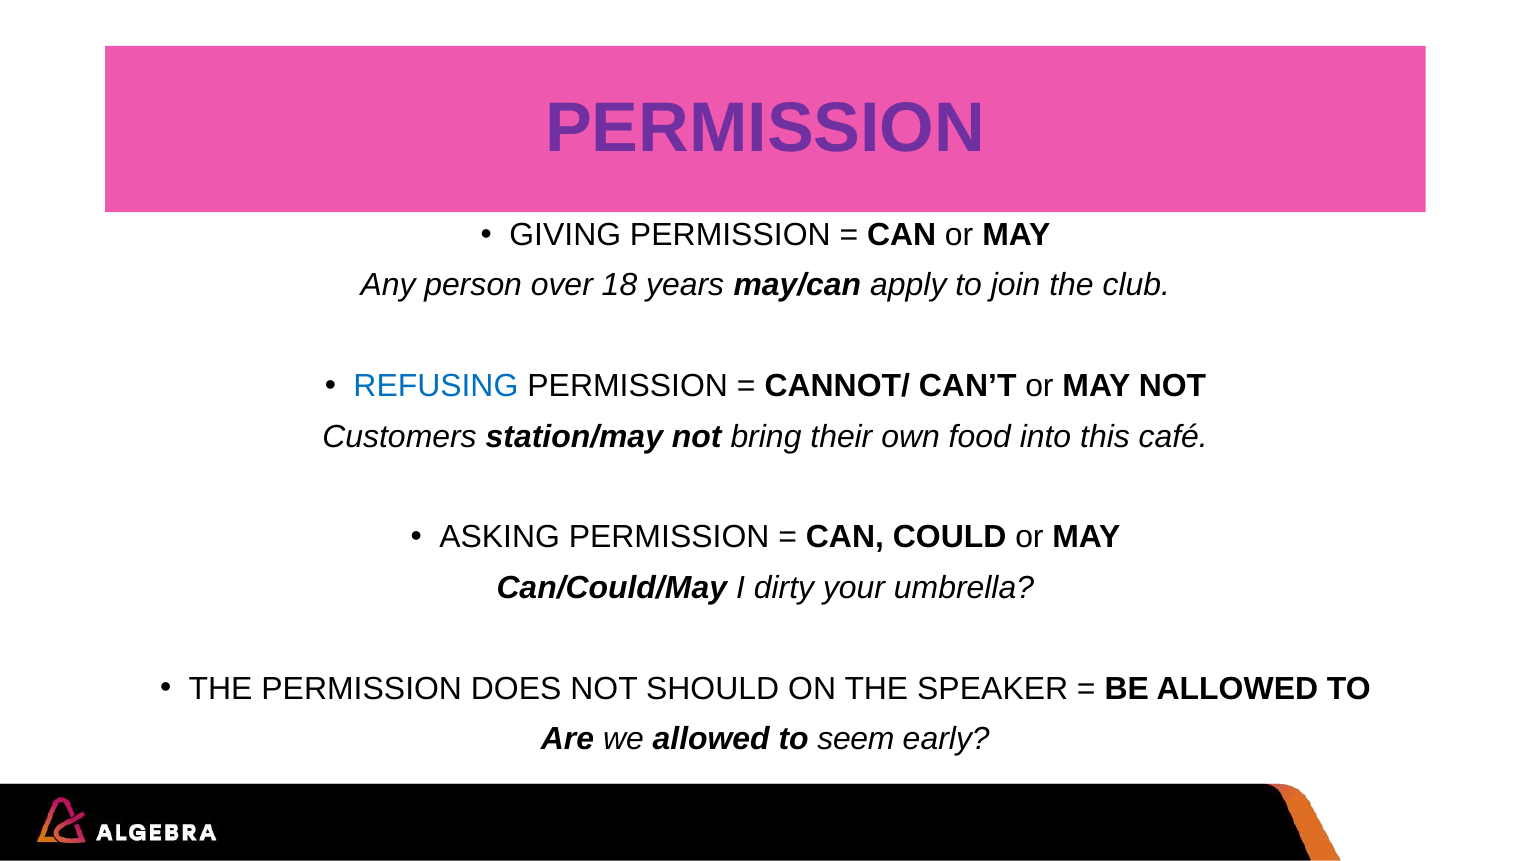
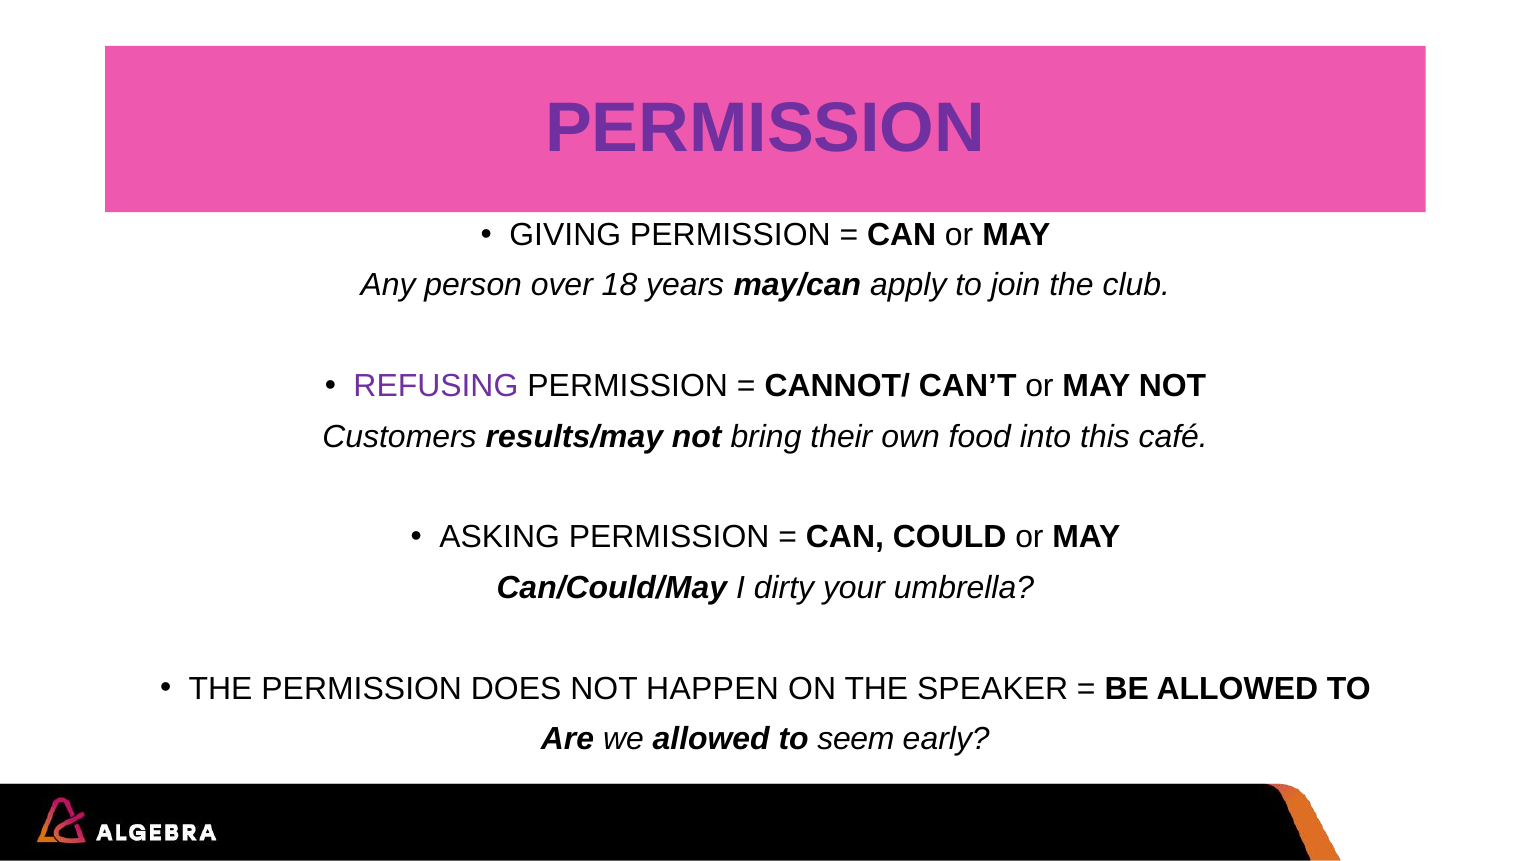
REFUSING colour: blue -> purple
station/may: station/may -> results/may
SHOULD: SHOULD -> HAPPEN
